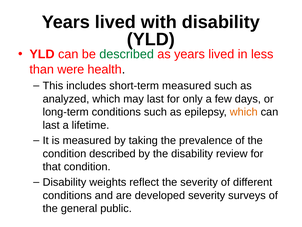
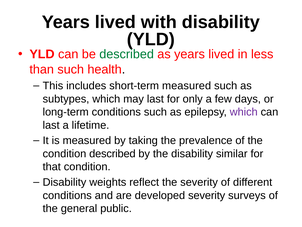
than were: were -> such
analyzed: analyzed -> subtypes
which at (244, 112) colour: orange -> purple
review: review -> similar
